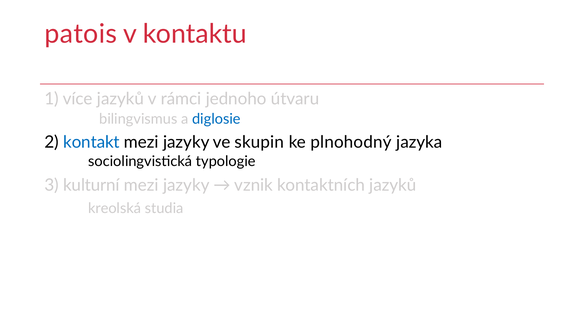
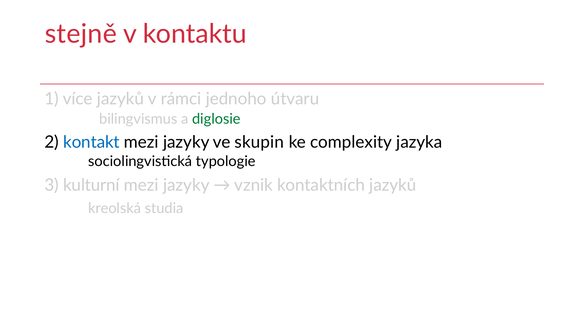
patois: patois -> stejně
diglosie colour: blue -> green
plnohodný: plnohodný -> complexity
